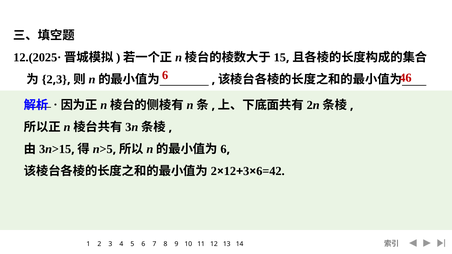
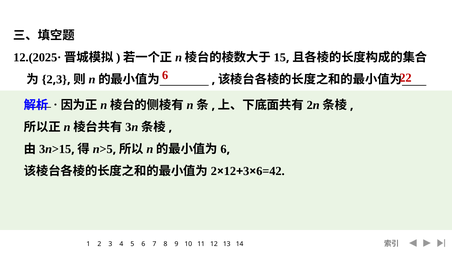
46: 46 -> 22
